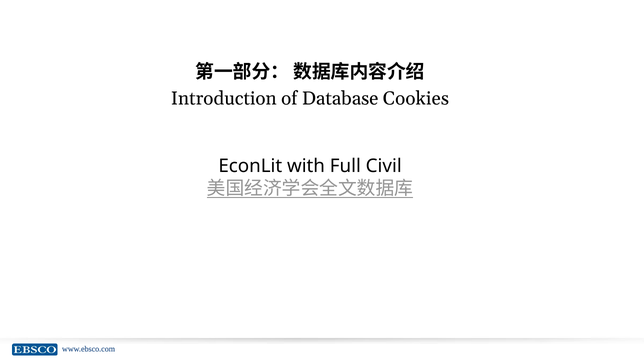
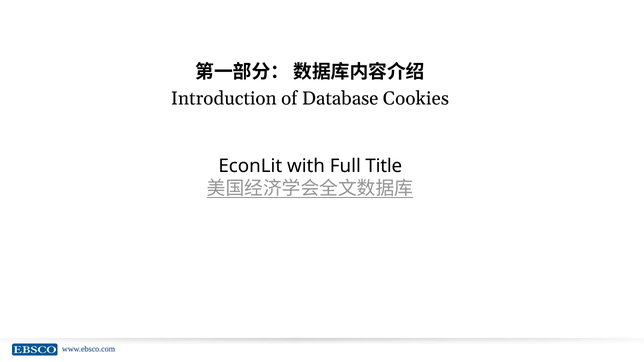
Civil: Civil -> Title
